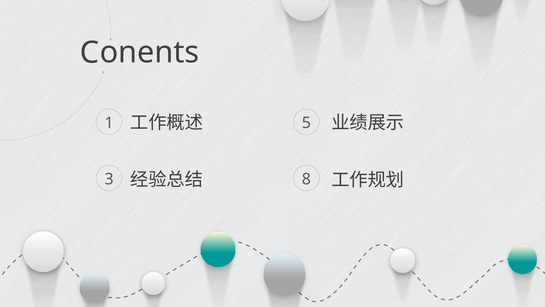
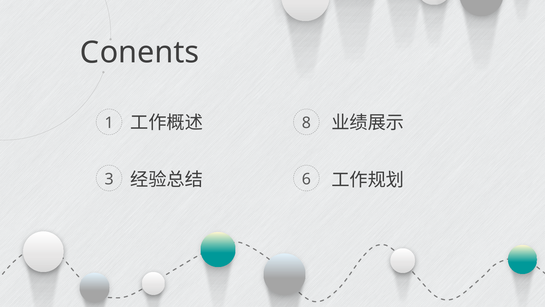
5: 5 -> 8
8: 8 -> 6
